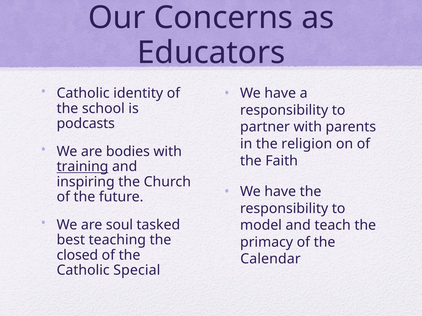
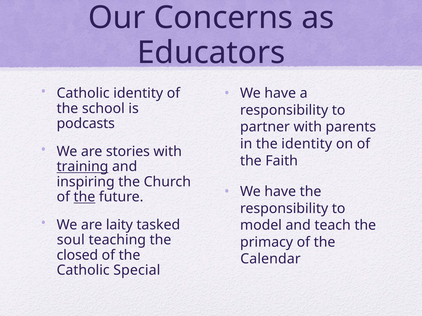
the religion: religion -> identity
bodies: bodies -> stories
the at (84, 197) underline: none -> present
soul: soul -> laity
best: best -> soul
